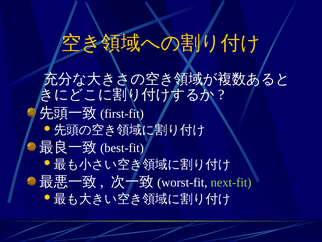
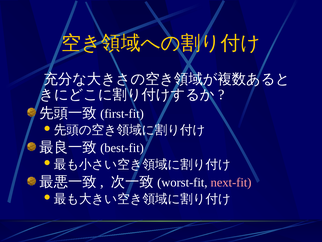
next-fit colour: light green -> pink
